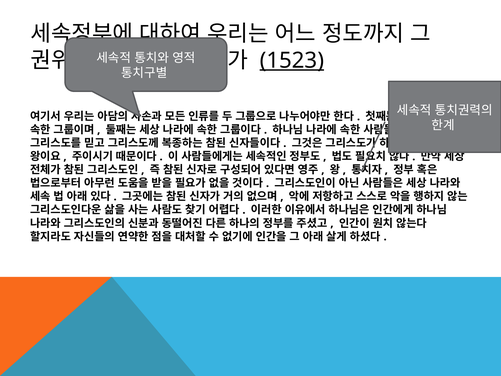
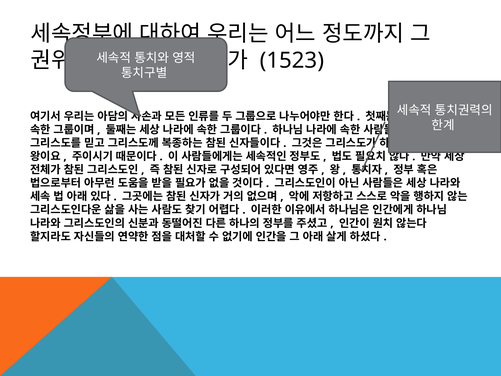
1523 underline: present -> none
